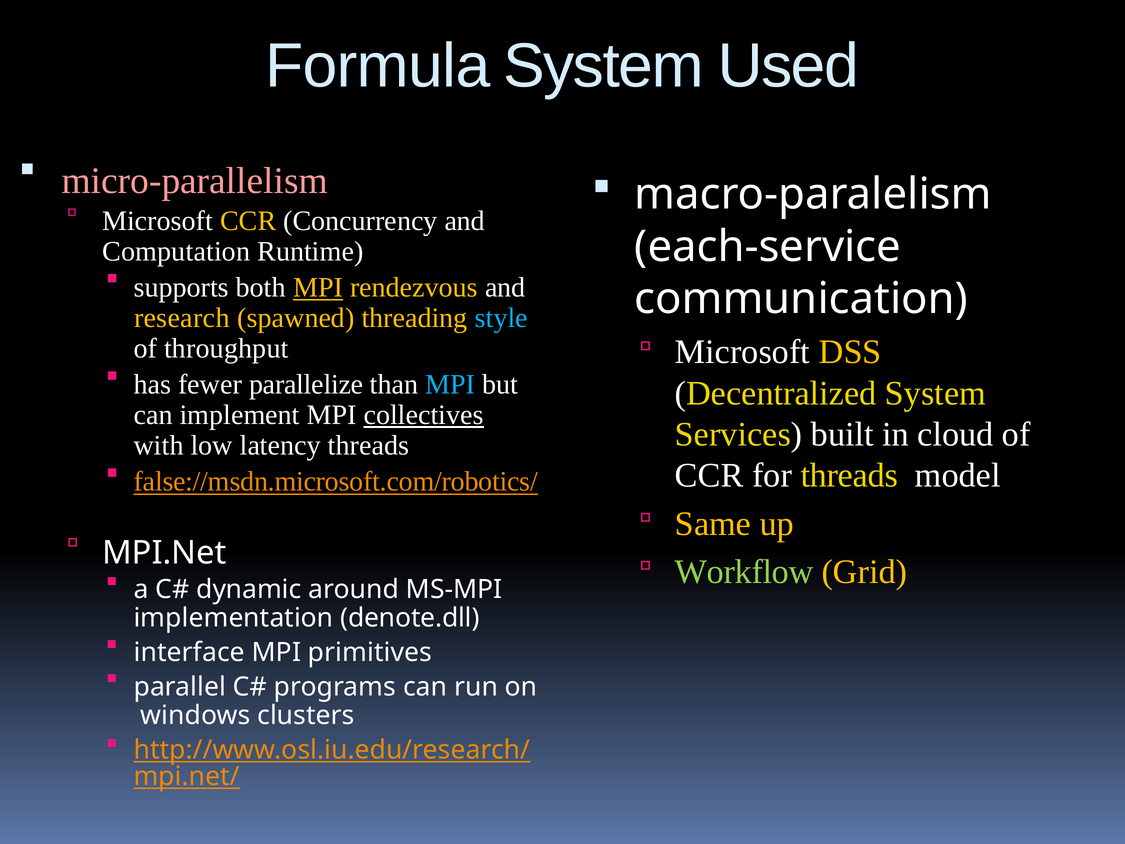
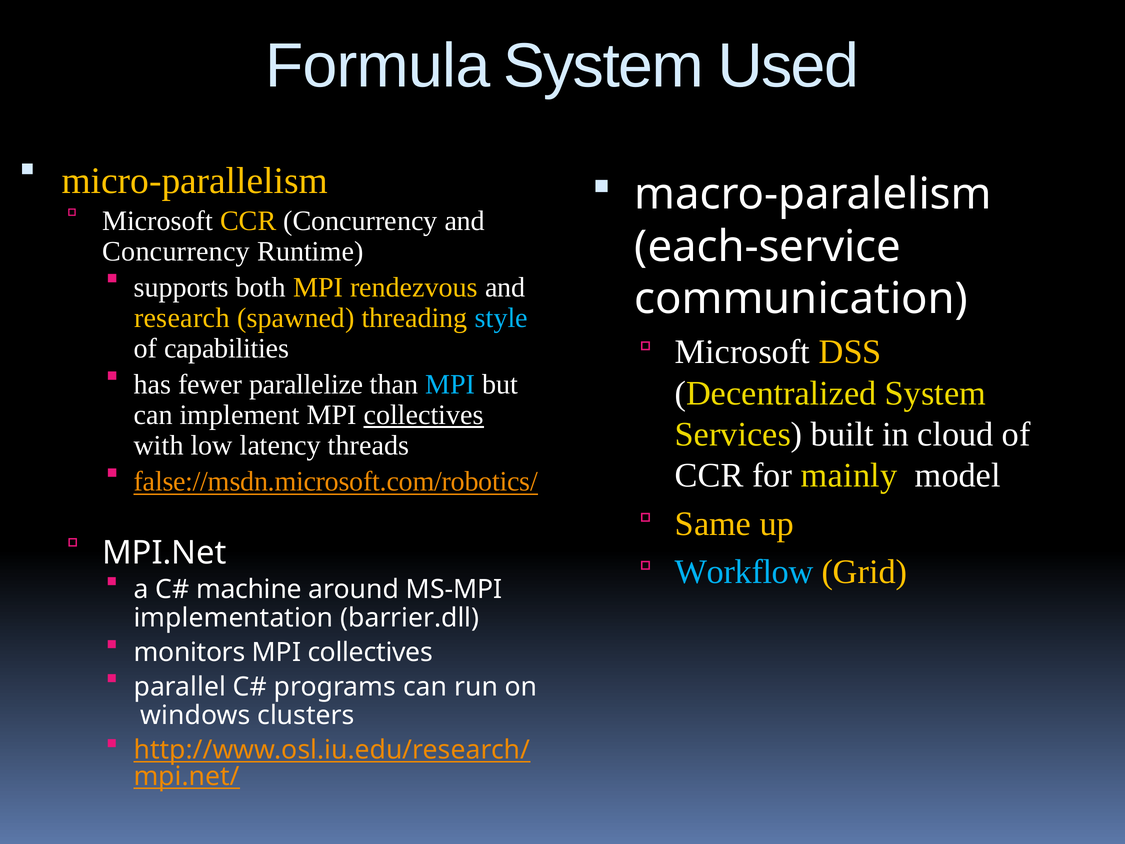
micro-parallelism colour: pink -> yellow
Computation at (176, 251): Computation -> Concurrency
MPI at (318, 287) underline: present -> none
throughput: throughput -> capabilities
for threads: threads -> mainly
Workflow colour: light green -> light blue
dynamic: dynamic -> machine
denote.dll: denote.dll -> barrier.dll
interface: interface -> monitors
primitives at (370, 652): primitives -> collectives
